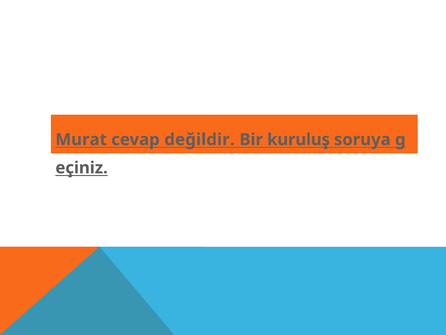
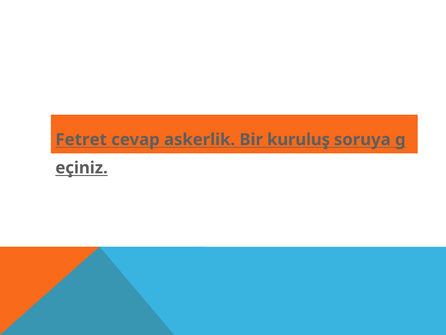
Murat: Murat -> Fetret
değildir: değildir -> askerlik
